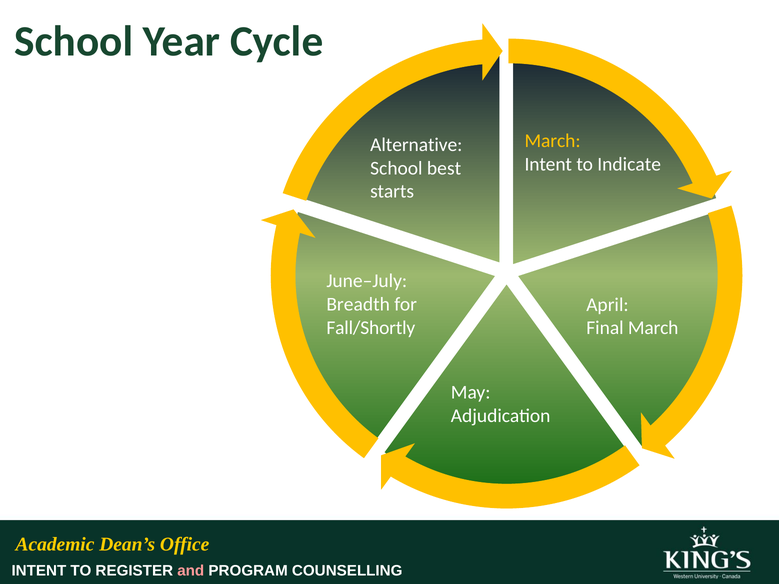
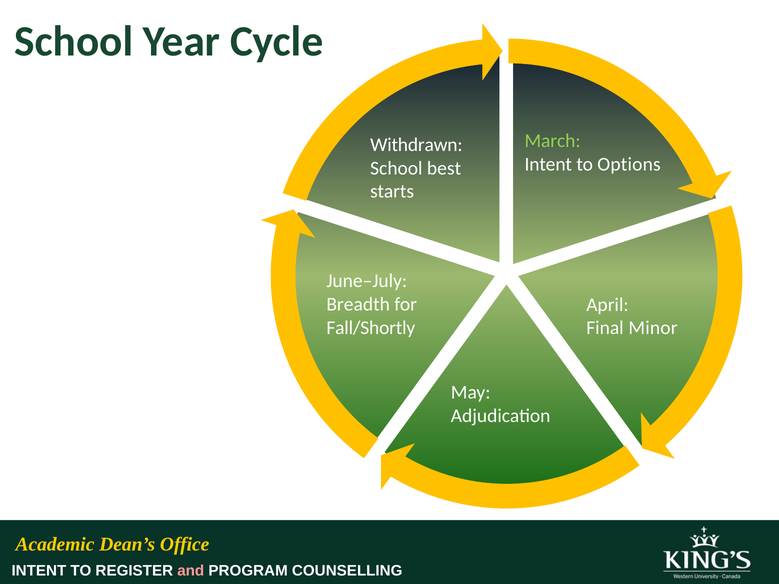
March at (553, 141) colour: yellow -> light green
Alternative: Alternative -> Withdrawn
Indicate: Indicate -> Options
Final March: March -> Minor
